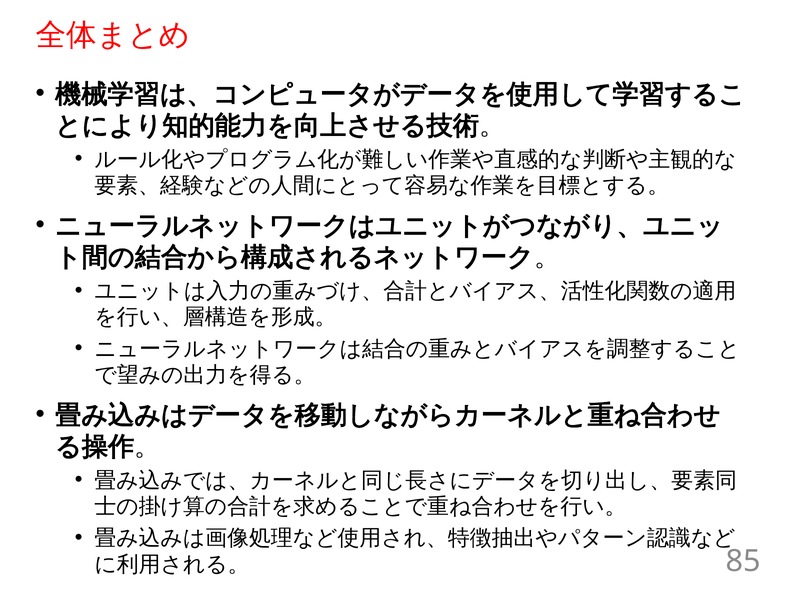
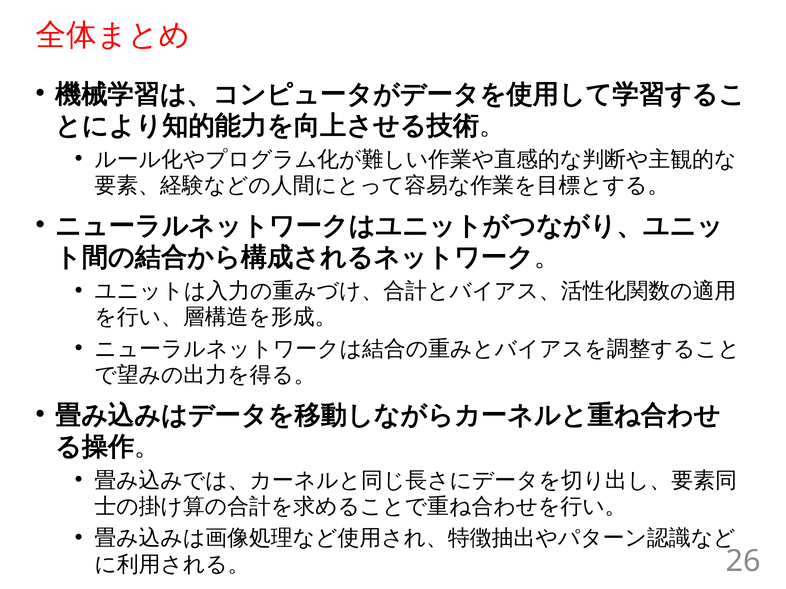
85: 85 -> 26
